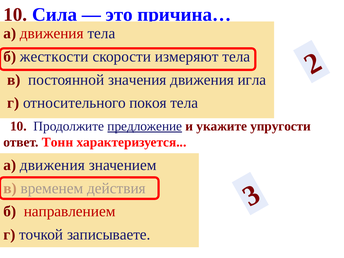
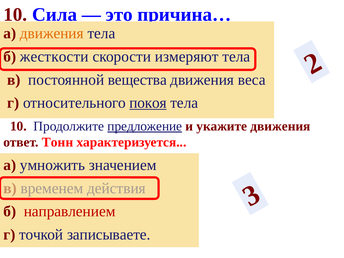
движения at (52, 33) colour: red -> orange
значения: значения -> вещества
игла: игла -> веса
покоя underline: none -> present
укажите упругости: упругости -> движения
движения at (52, 165): движения -> умножить
